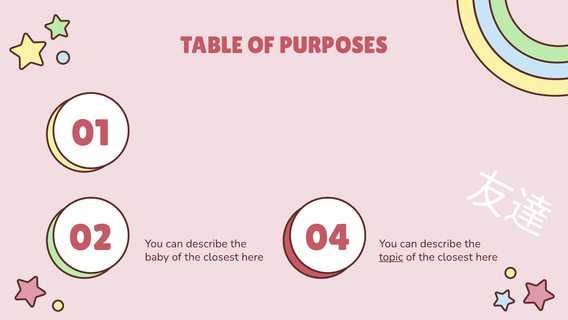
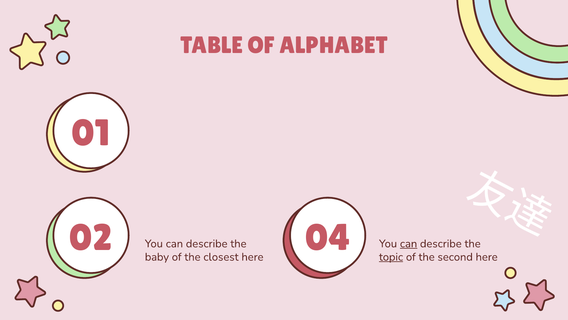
PURPOSES: PURPOSES -> ALPHABET
can at (409, 243) underline: none -> present
closest at (455, 257): closest -> second
